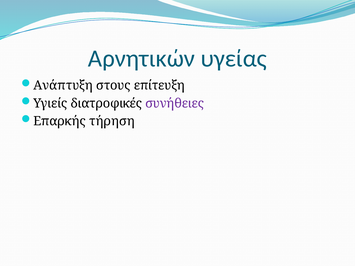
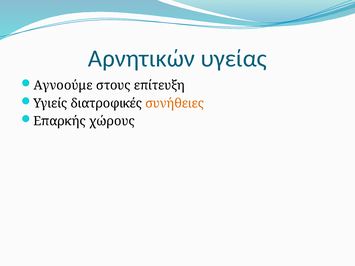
Ανάπτυξη: Ανάπτυξη -> Αγνοούμε
συνήθειες colour: purple -> orange
τήρηση: τήρηση -> χώρους
